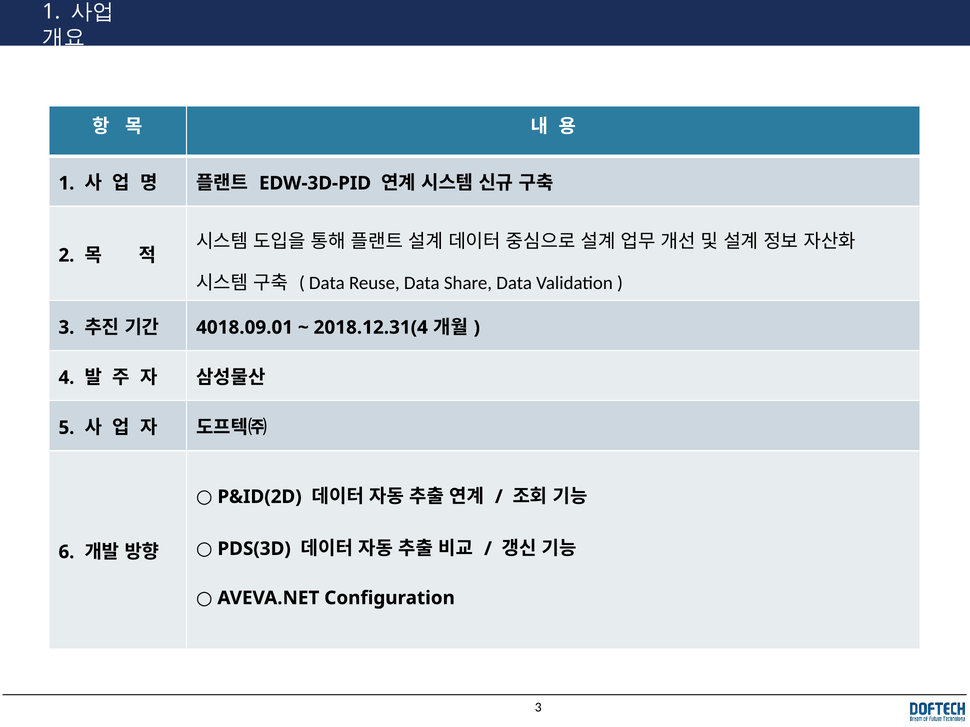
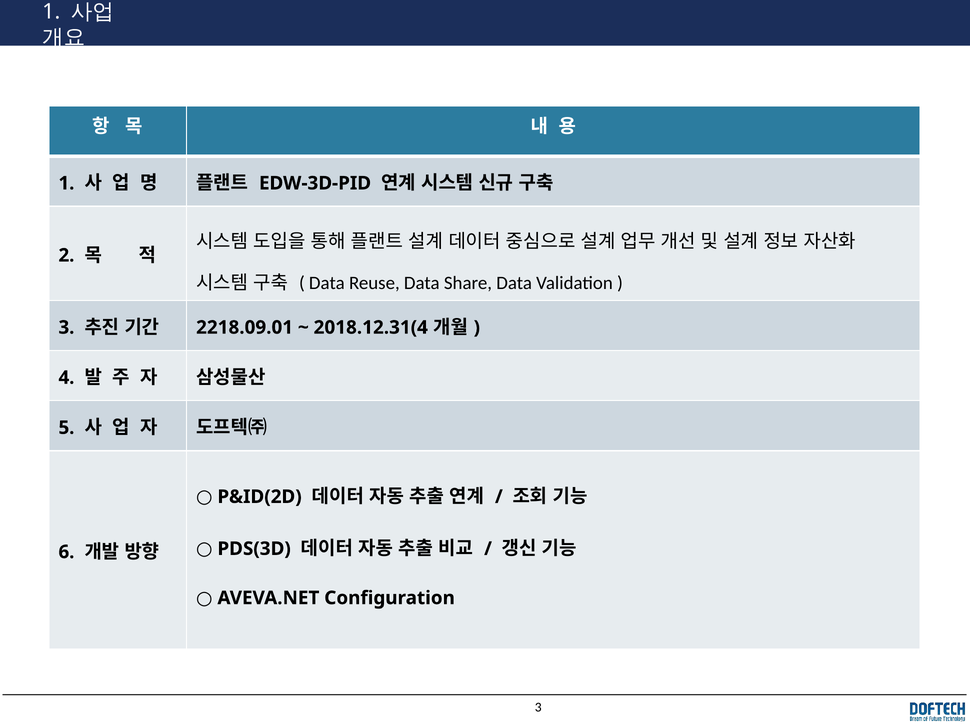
4018.09.01: 4018.09.01 -> 2218.09.01
